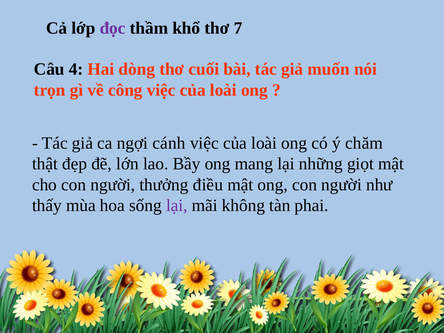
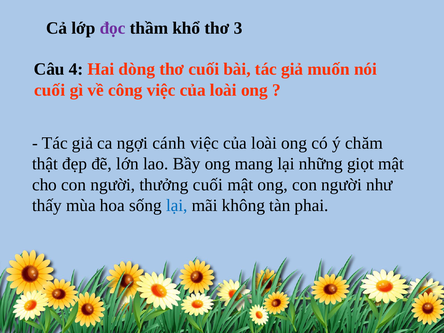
7: 7 -> 3
trọn at (50, 90): trọn -> cuối
thưởng điều: điều -> cuối
lại at (177, 205) colour: purple -> blue
